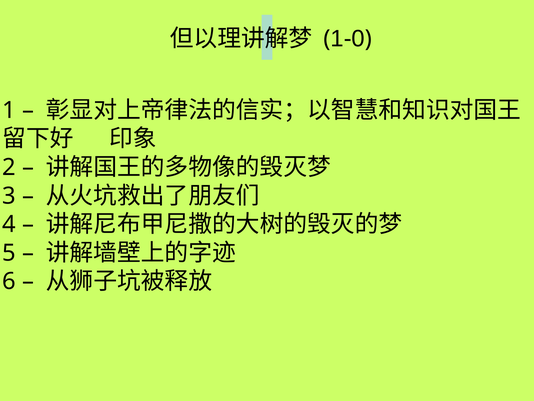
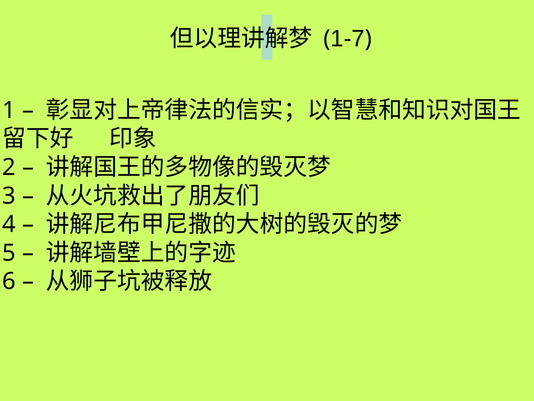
1-0: 1-0 -> 1-7
